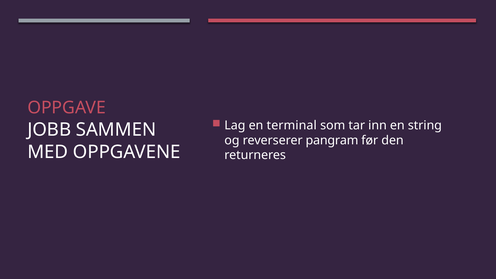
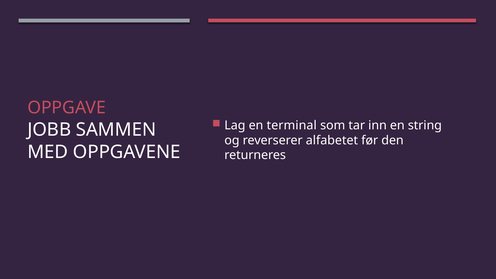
pangram: pangram -> alfabetet
